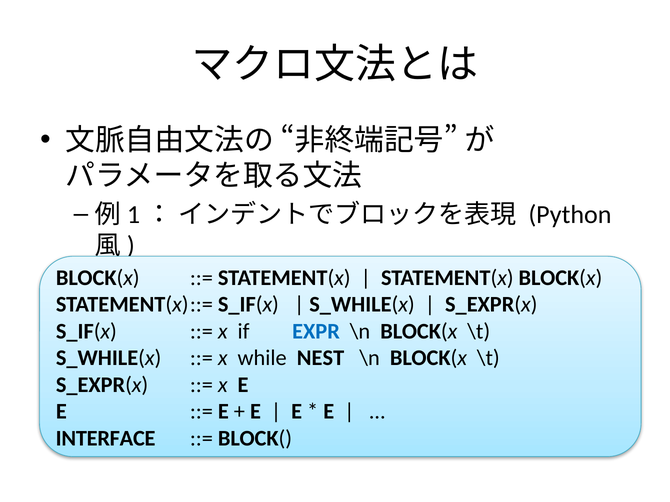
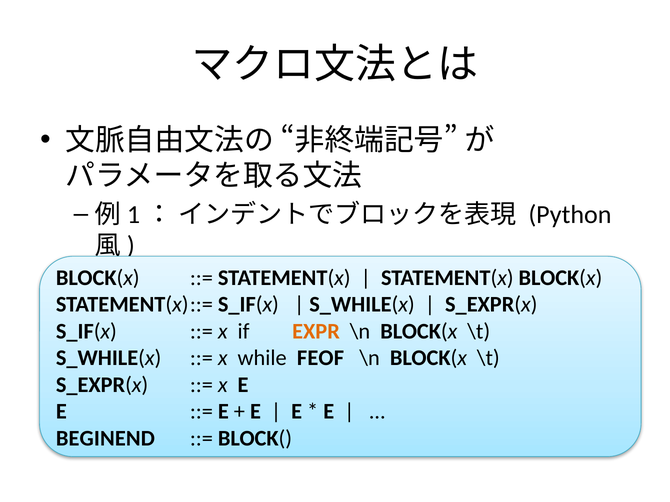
EXPR colour: blue -> orange
NEST: NEST -> FEOF
INTERFACE: INTERFACE -> BEGINEND
